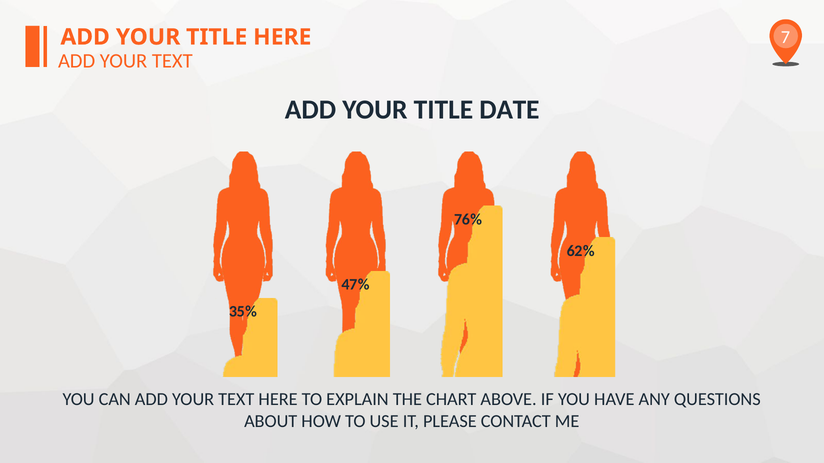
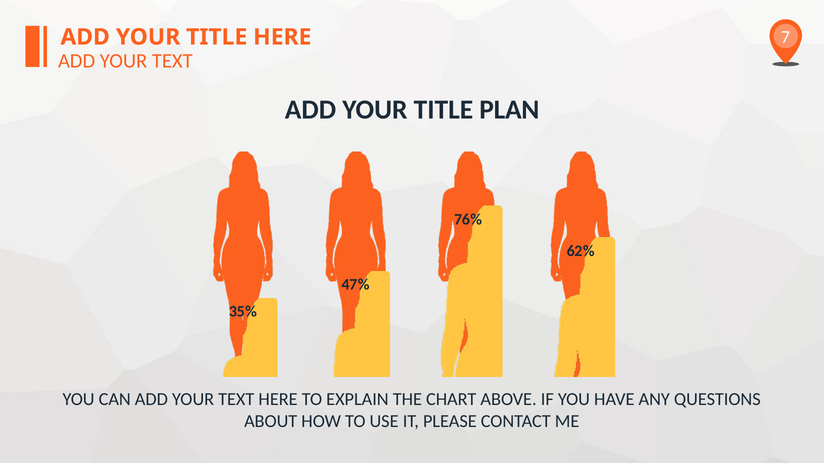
DATE: DATE -> PLAN
